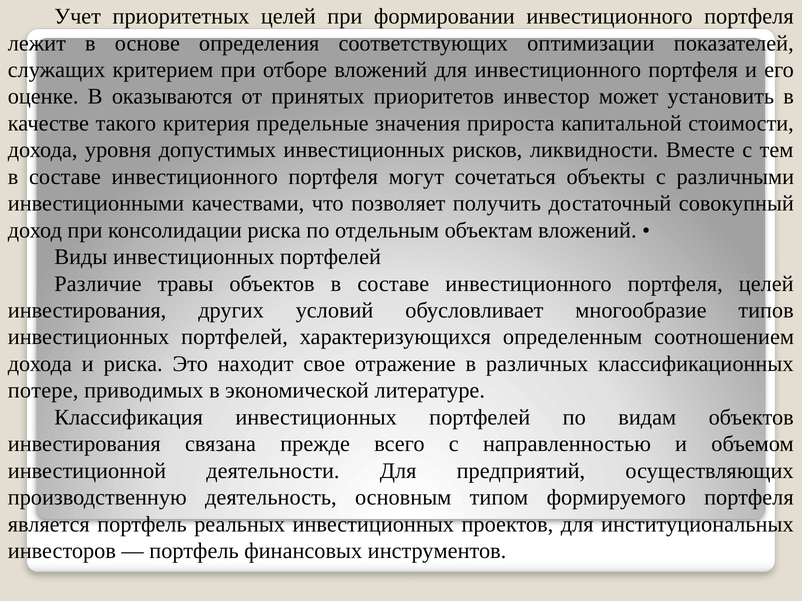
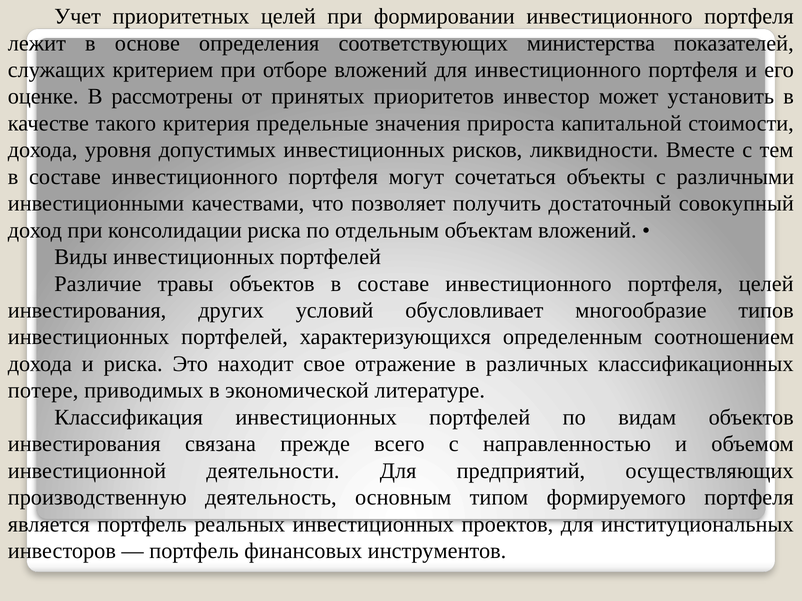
оптимизации: оптимизации -> министерства
оказываются: оказываются -> рассмотрены
